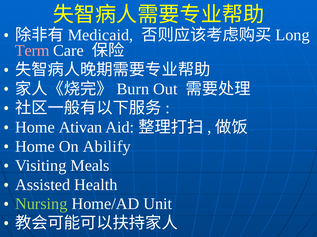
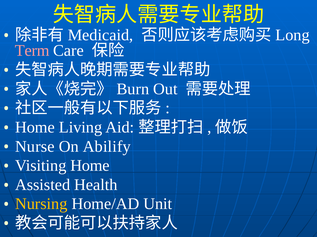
Ativan: Ativan -> Living
Home at (35, 147): Home -> Nurse
Visiting Meals: Meals -> Home
Nursing colour: light green -> yellow
